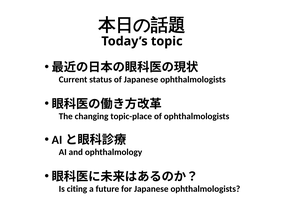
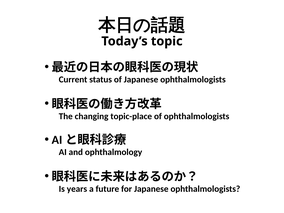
citing: citing -> years
